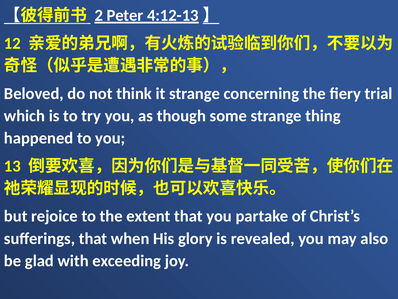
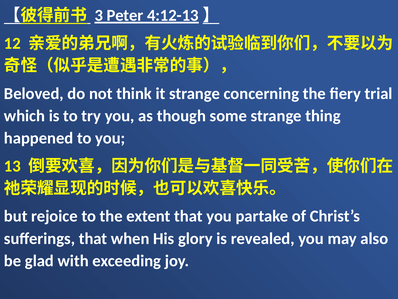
2: 2 -> 3
